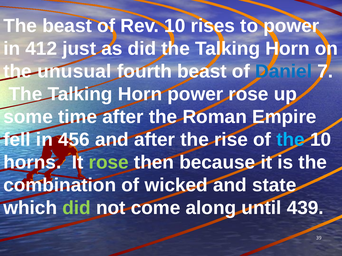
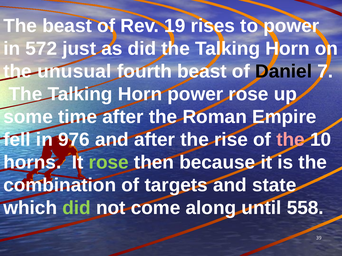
Rev 10: 10 -> 19
412: 412 -> 572
Daniel colour: blue -> black
456: 456 -> 976
the at (291, 140) colour: light blue -> pink
wicked: wicked -> targets
439: 439 -> 558
